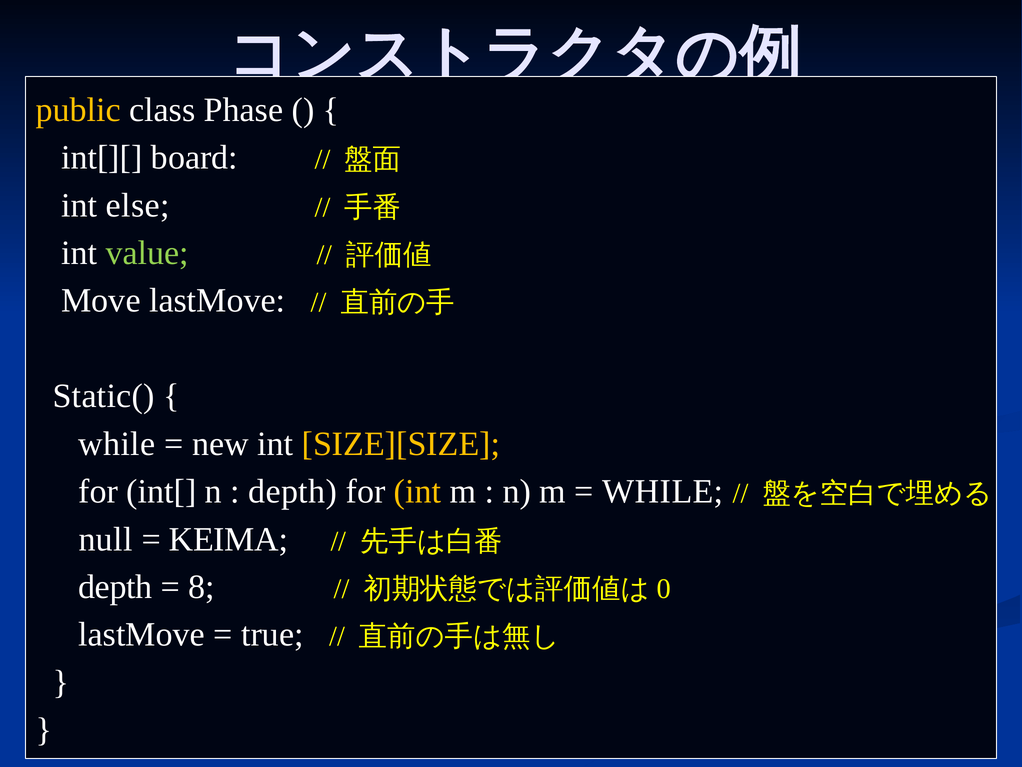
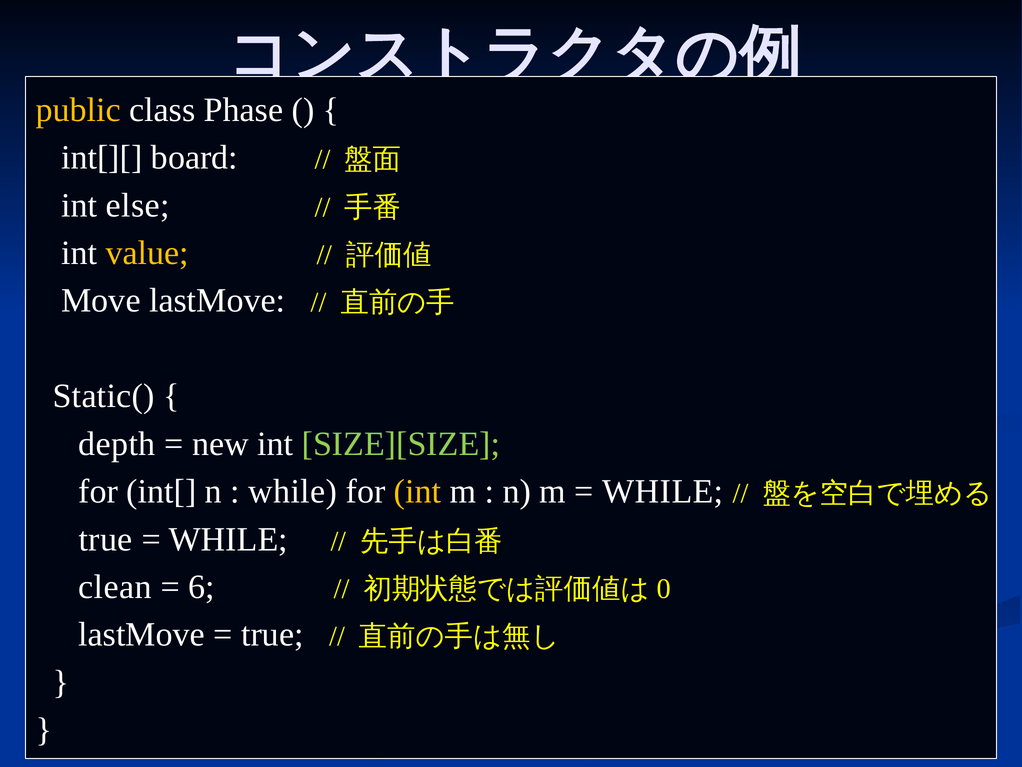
value colour: light green -> yellow
while at (117, 444): while -> depth
SIZE][SIZE colour: yellow -> light green
depth at (293, 491): depth -> while
null at (106, 539): null -> true
KEIMA at (228, 539): KEIMA -> WHILE
depth at (115, 587): depth -> clean
8: 8 -> 6
